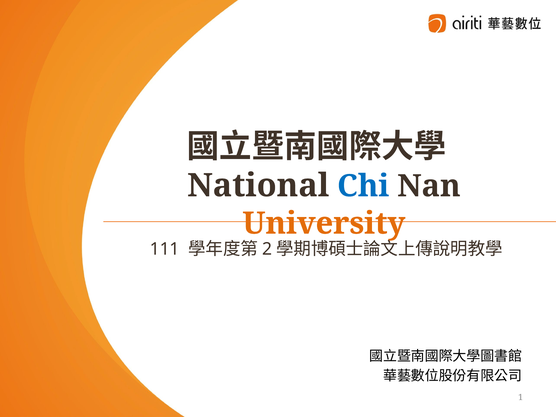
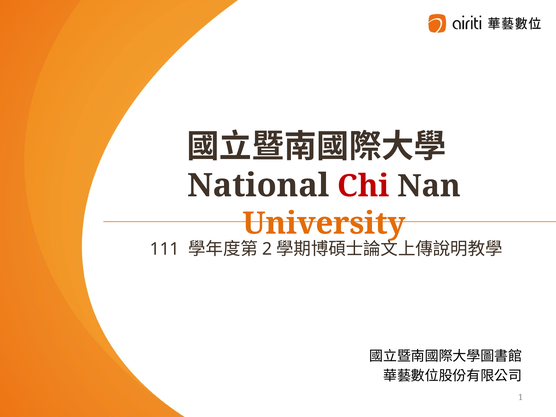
Chi colour: blue -> red
